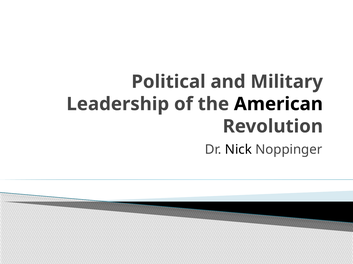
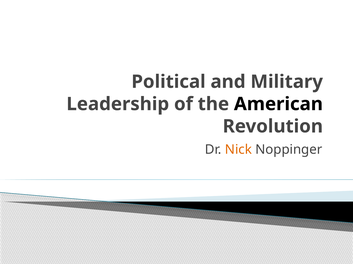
Nick colour: black -> orange
